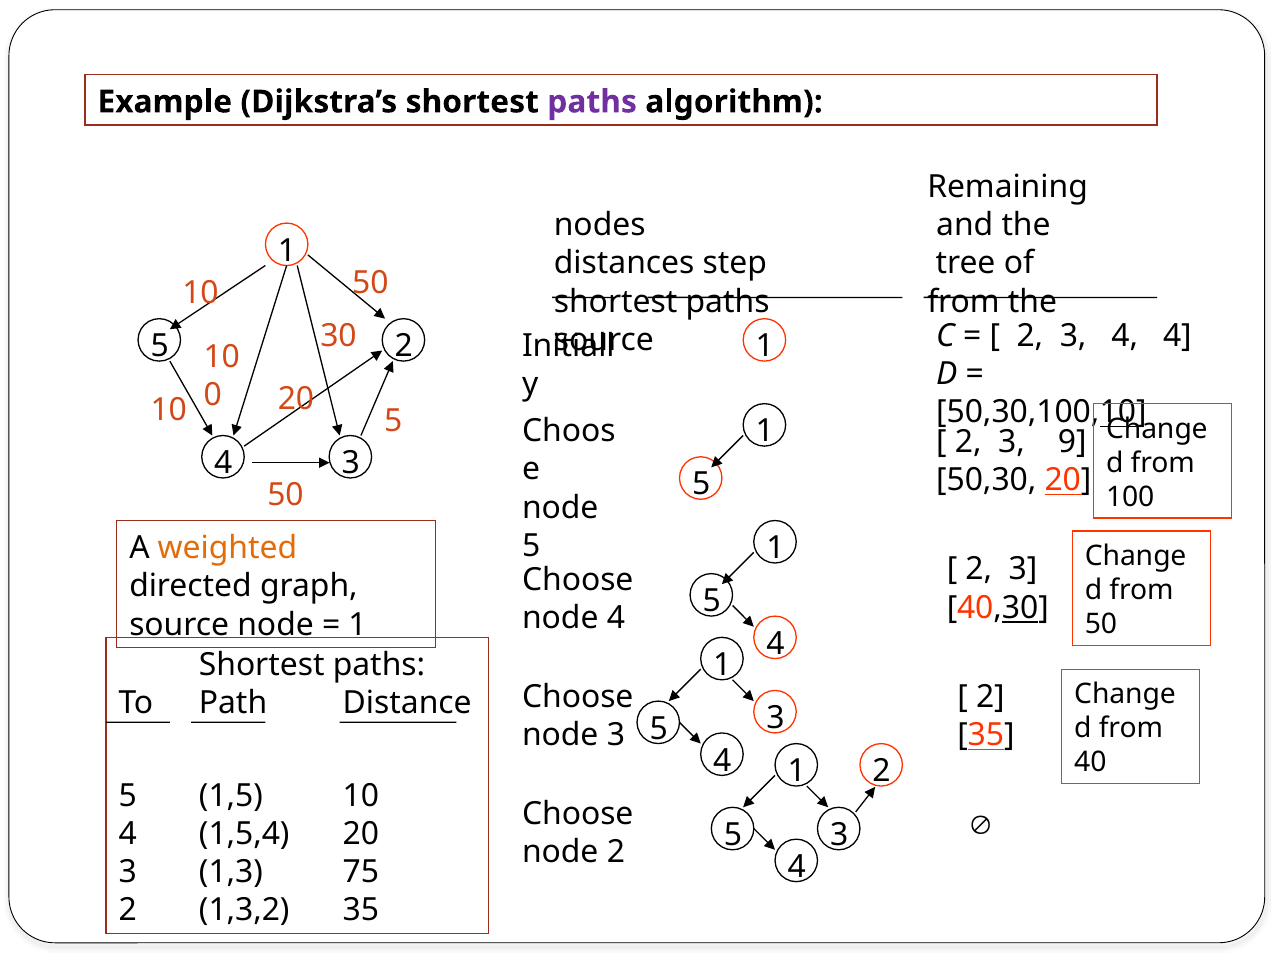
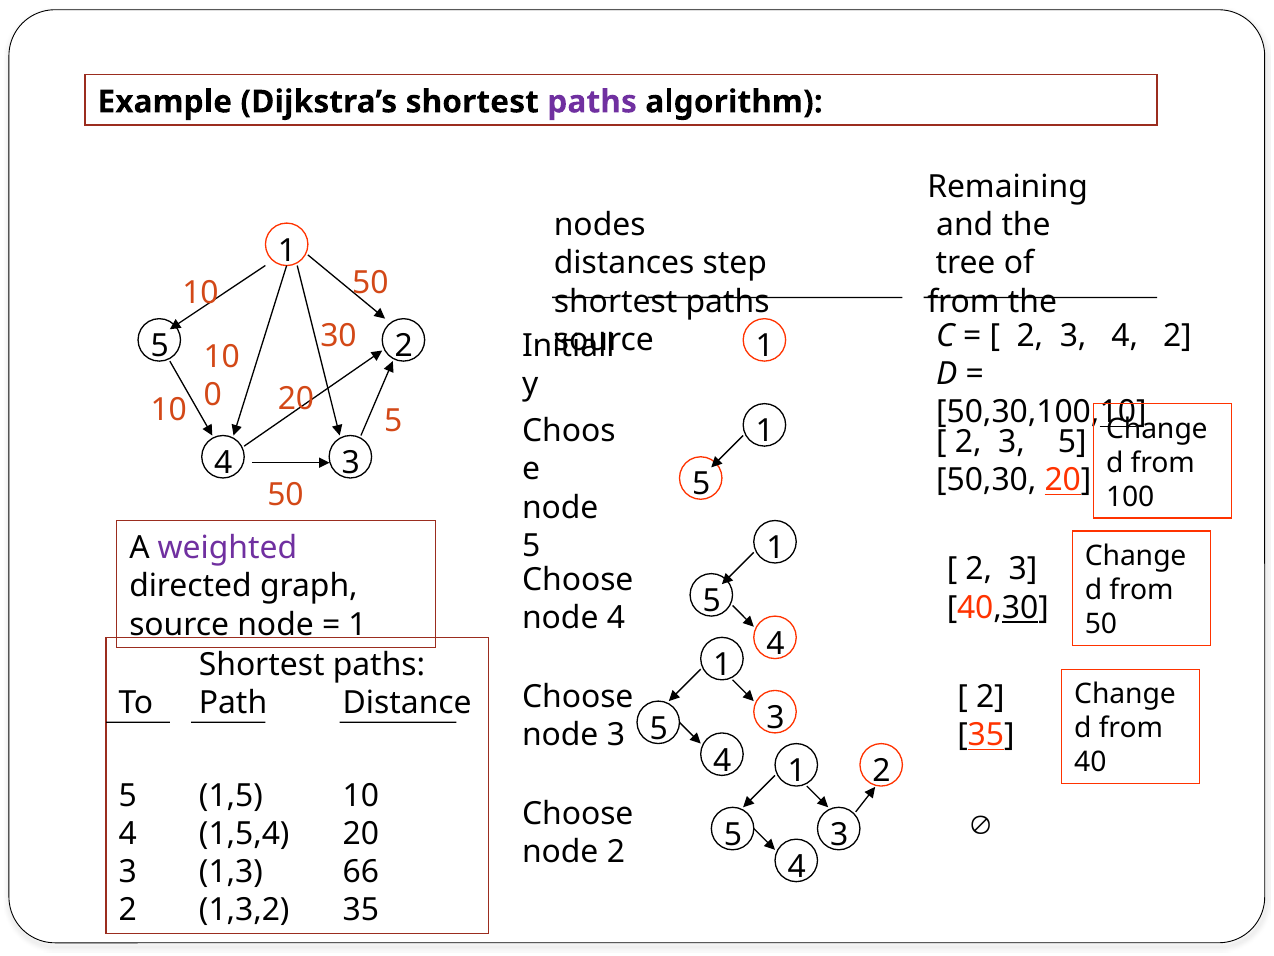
3 4 4: 4 -> 2
2 3 9: 9 -> 5
weighted colour: orange -> purple
75: 75 -> 66
